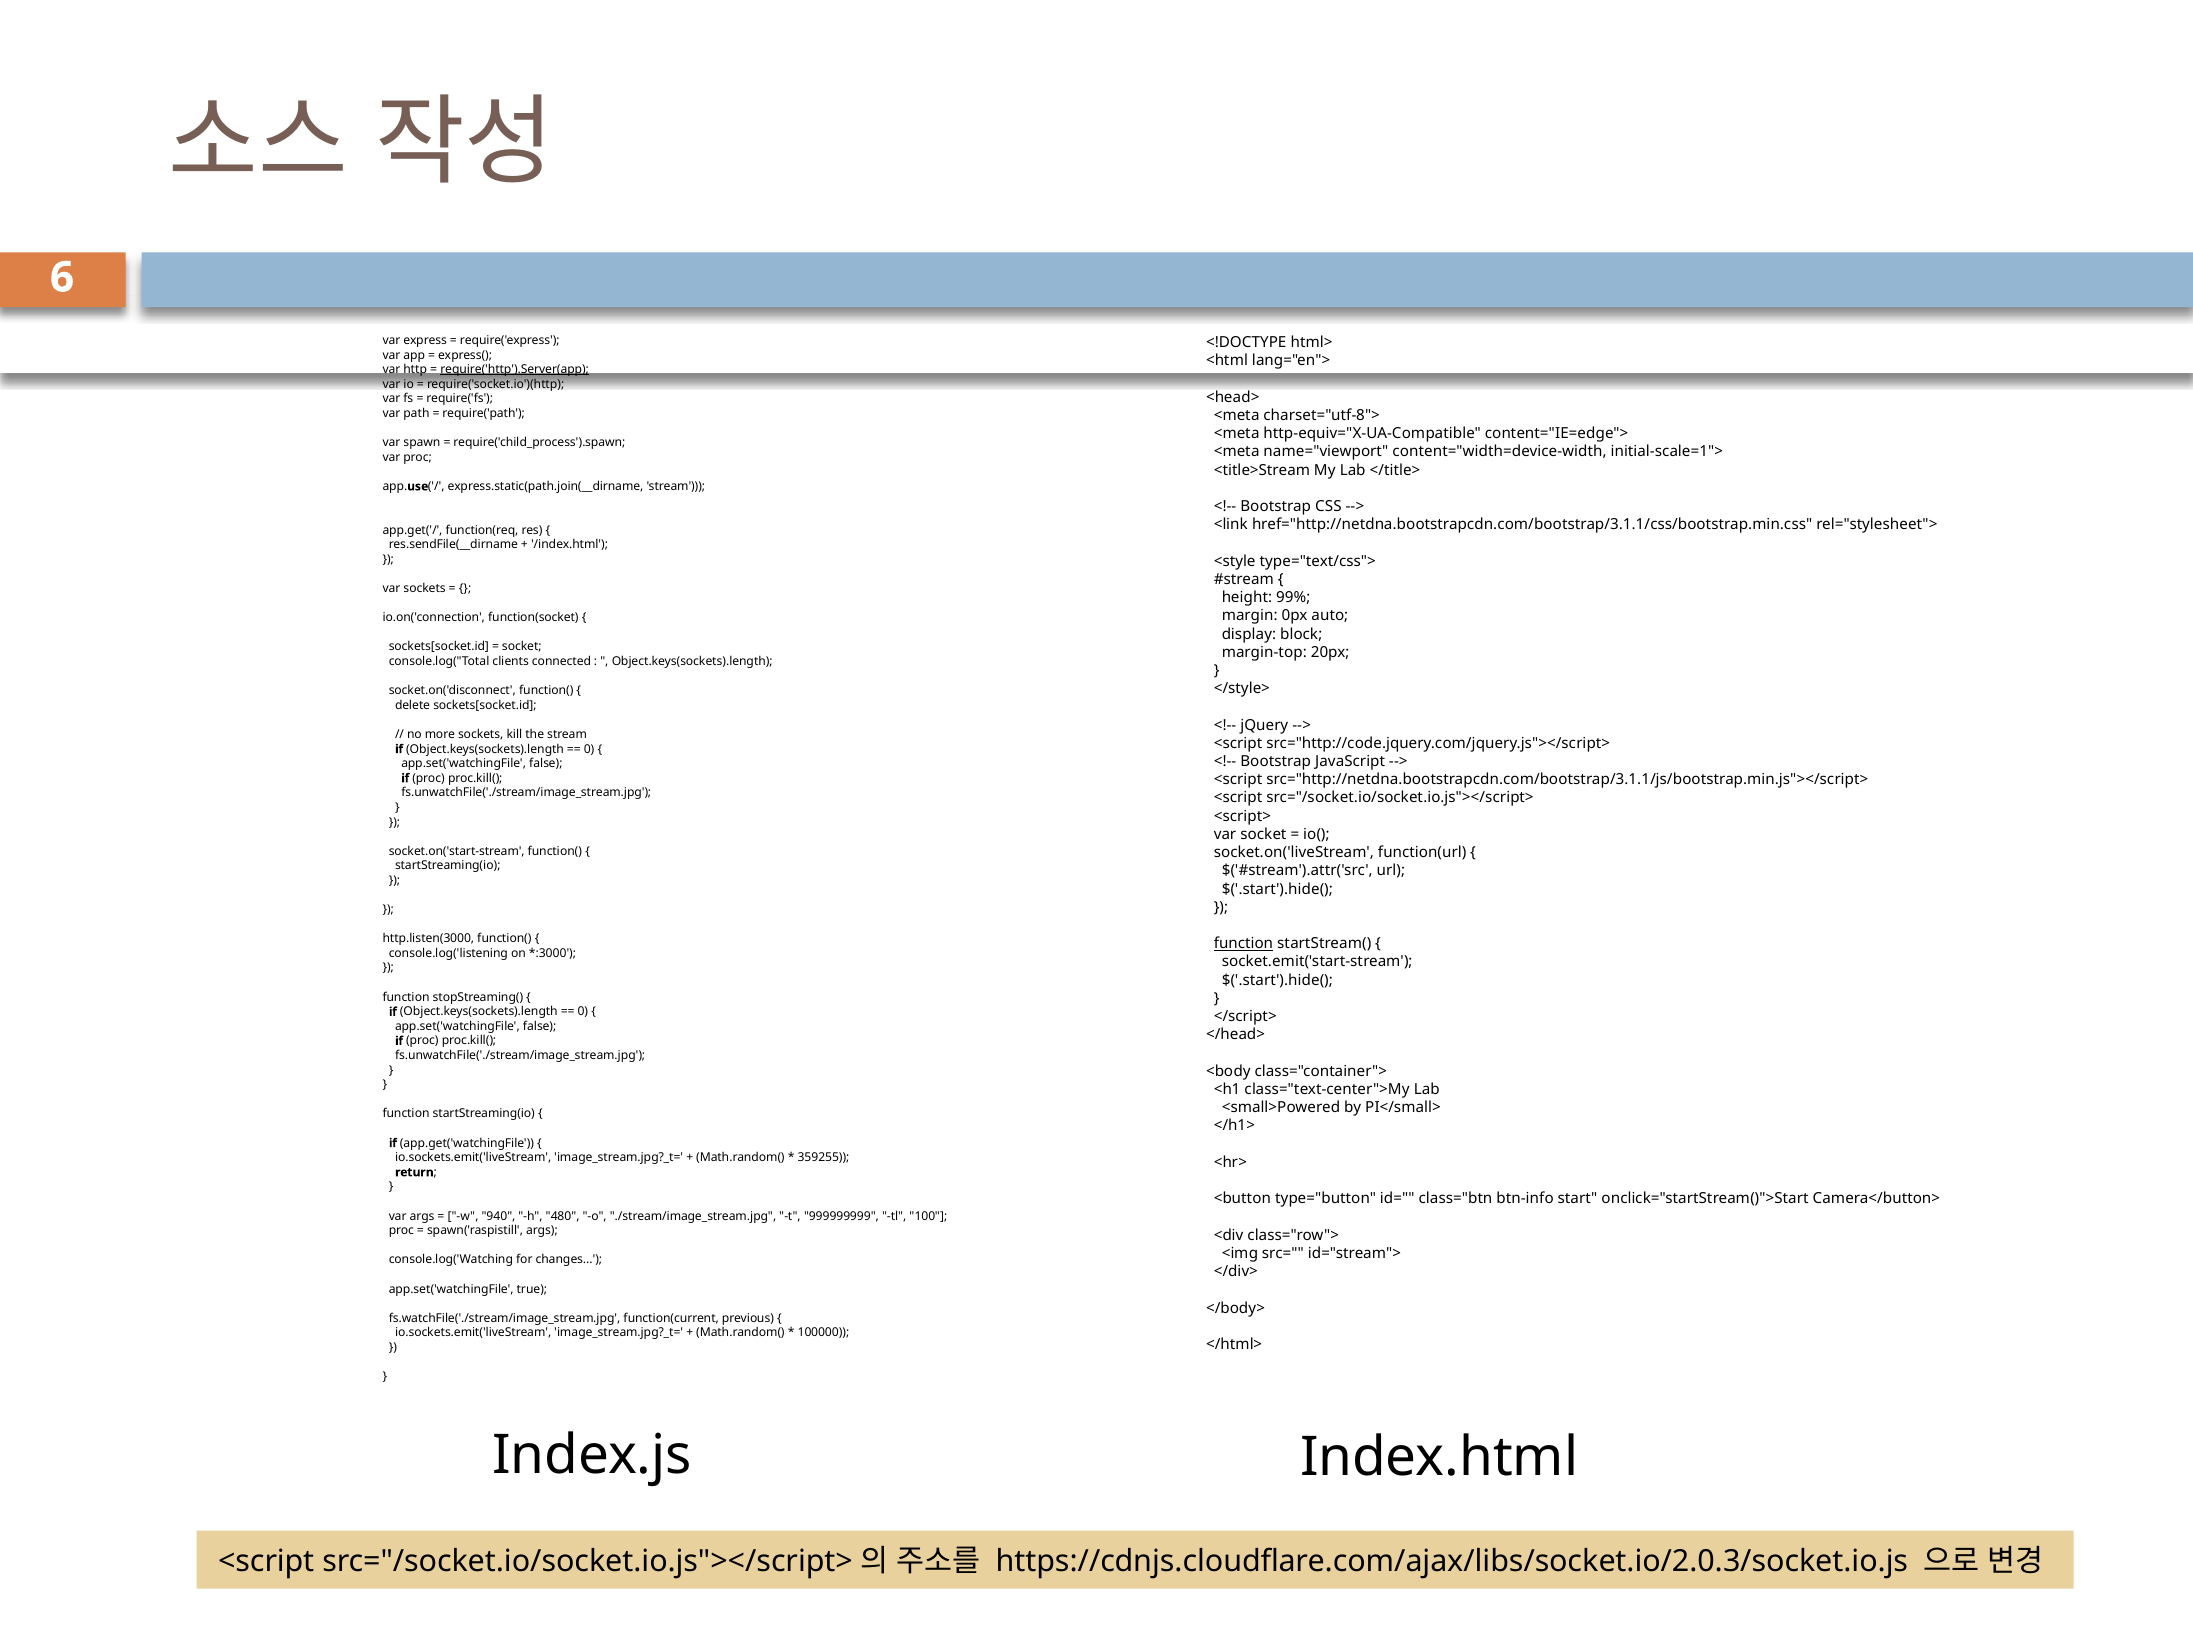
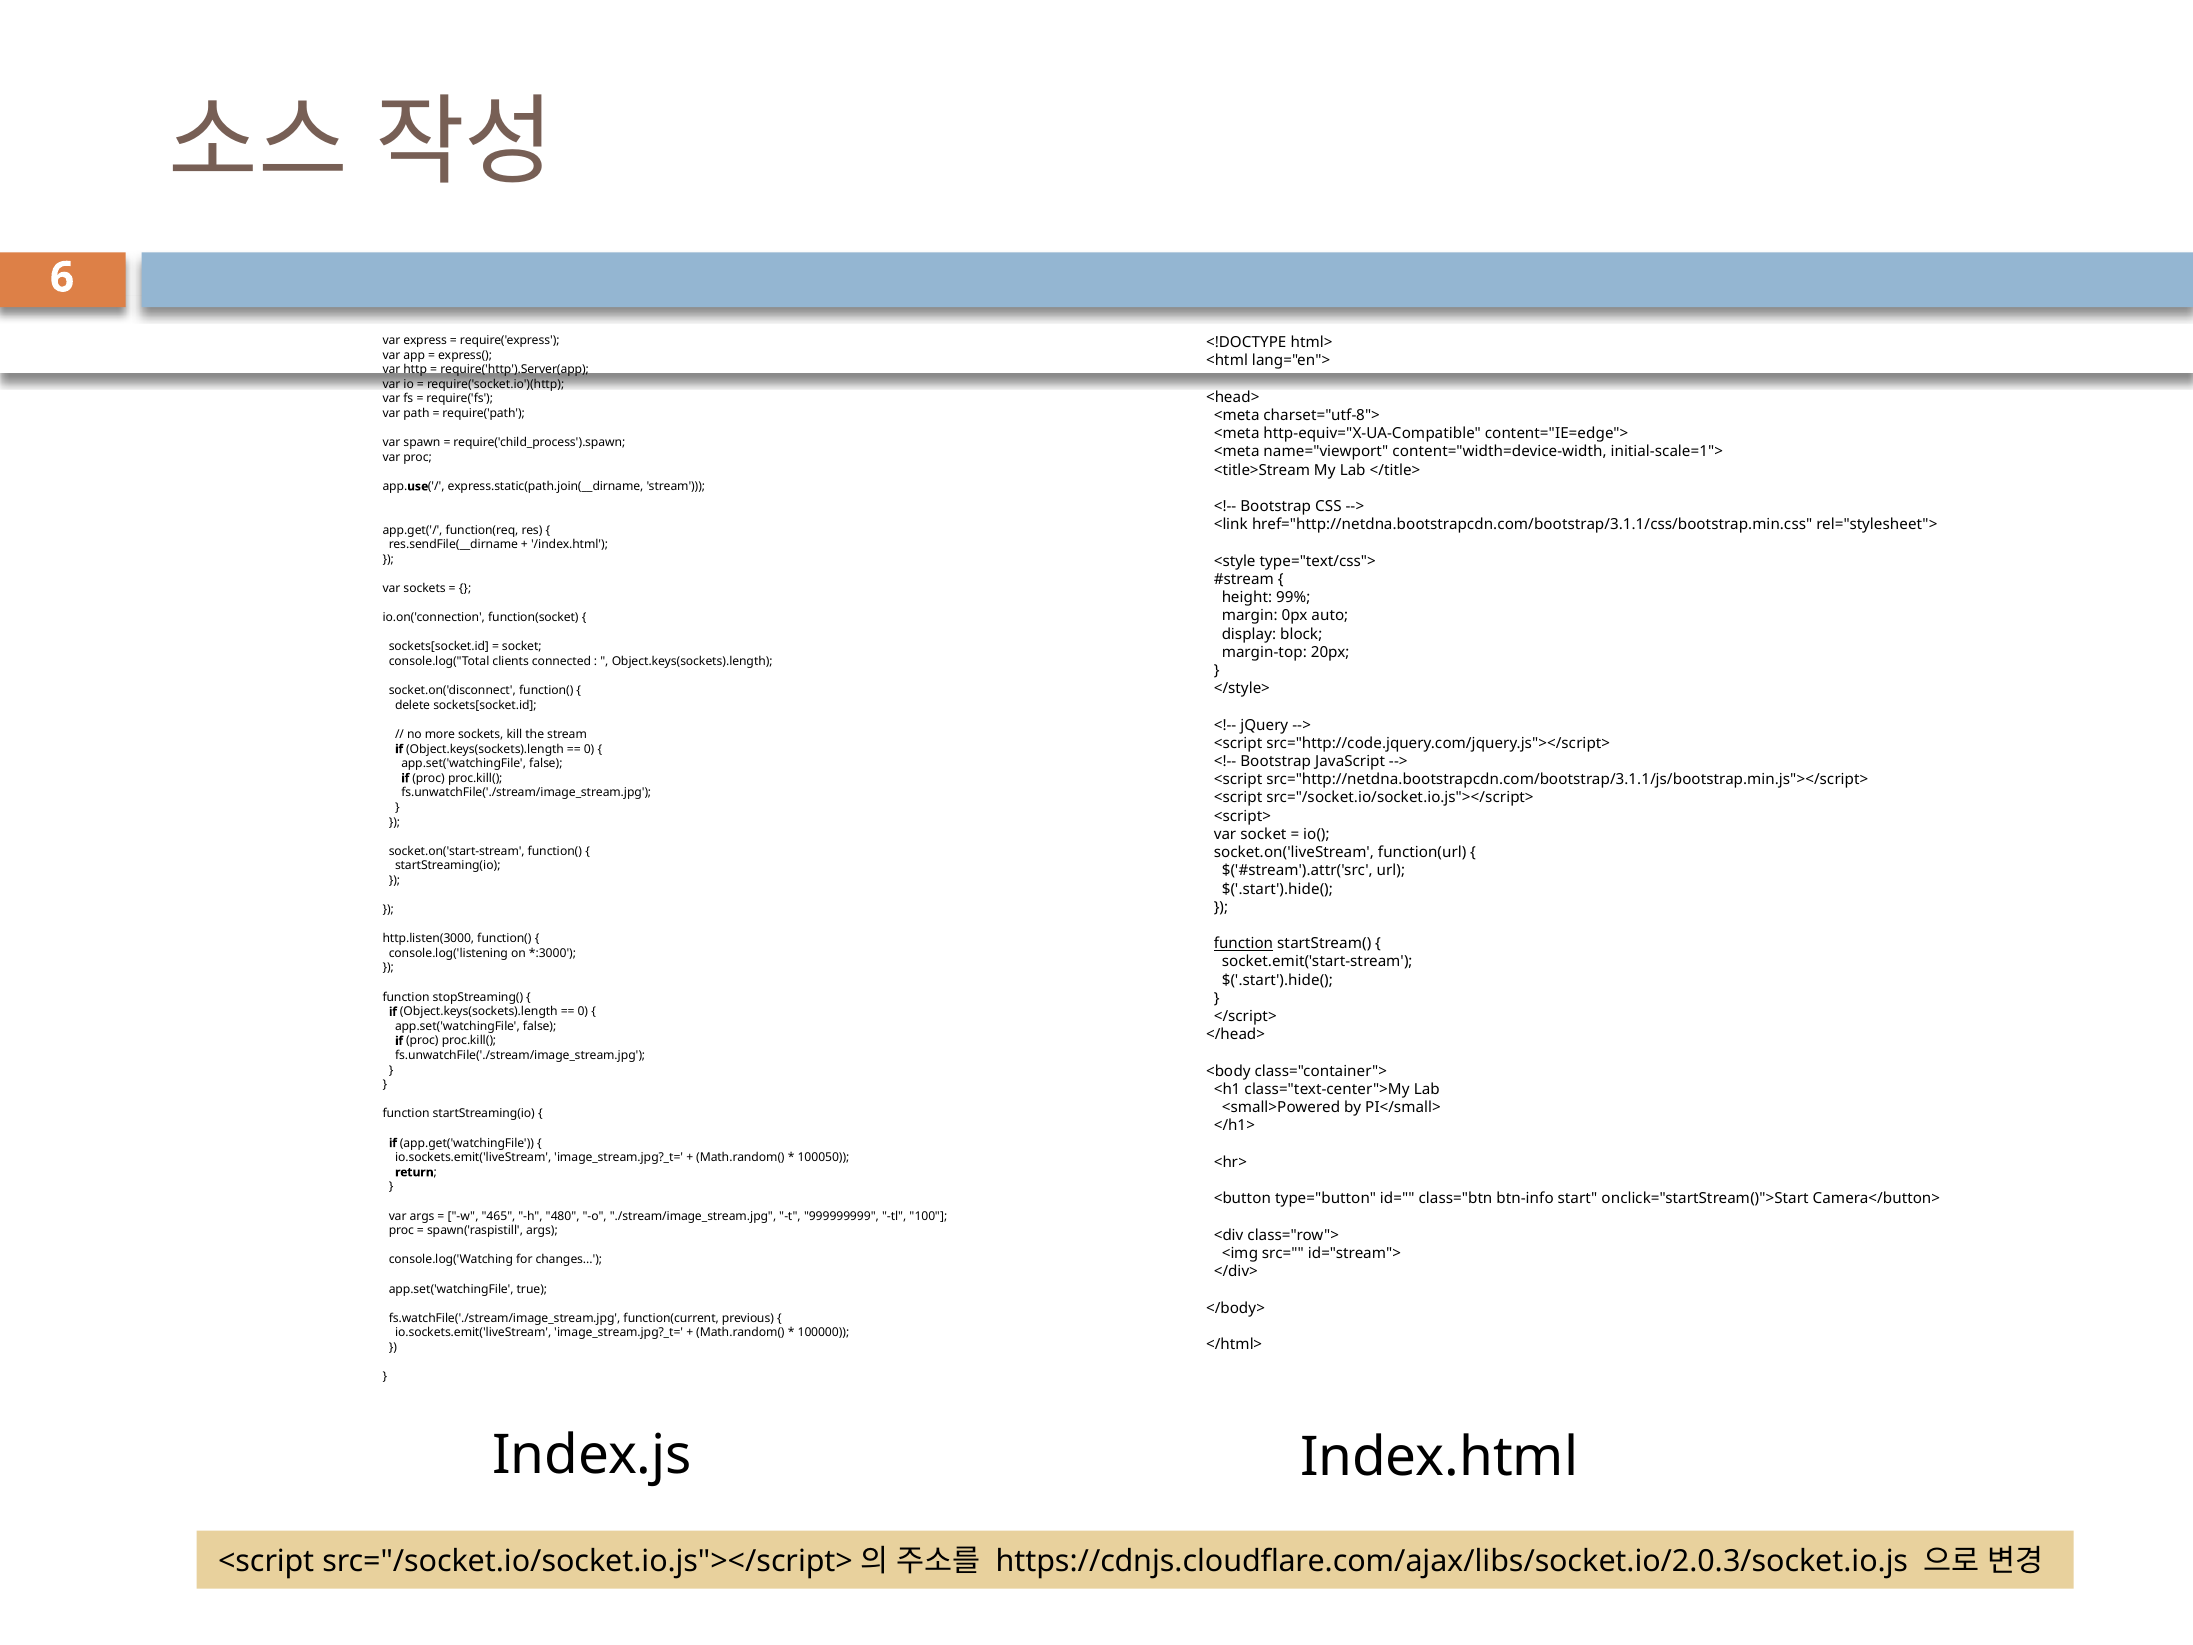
require('http').Server(app underline: present -> none
359255: 359255 -> 100050
940: 940 -> 465
